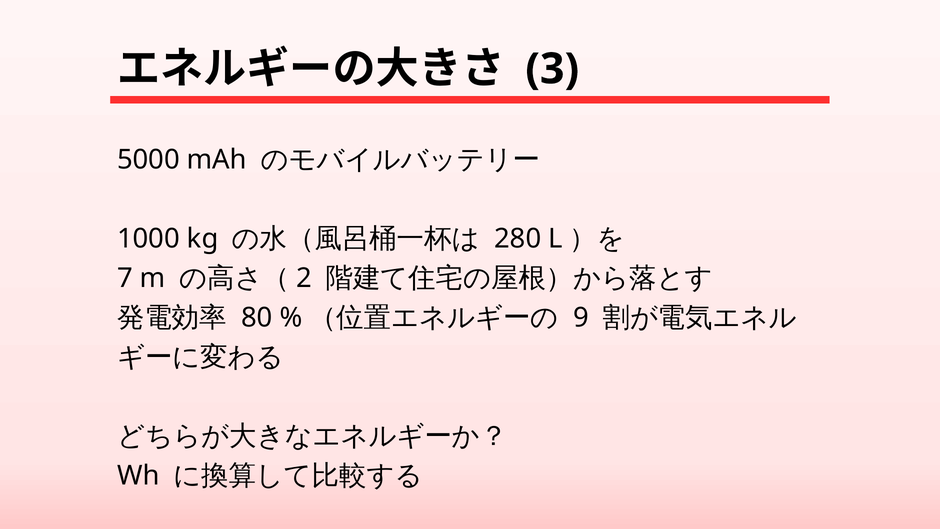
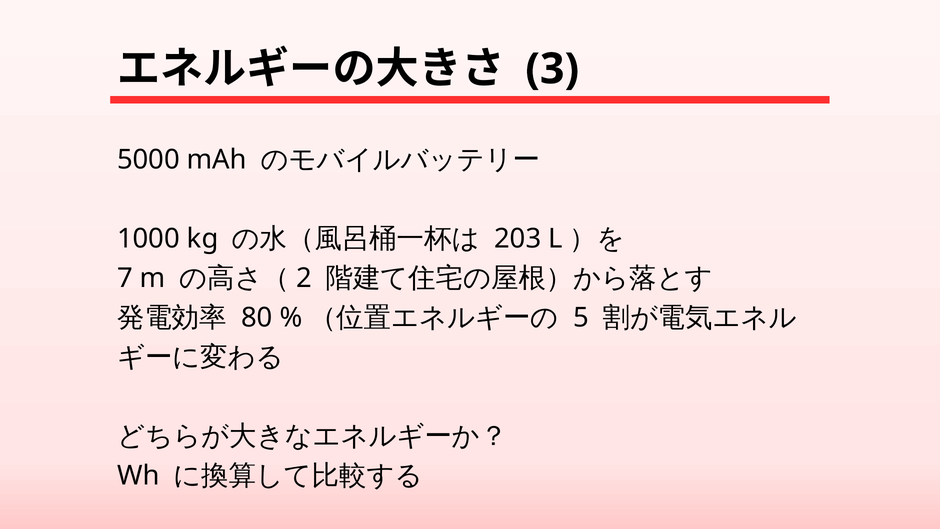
280: 280 -> 203
9: 9 -> 5
